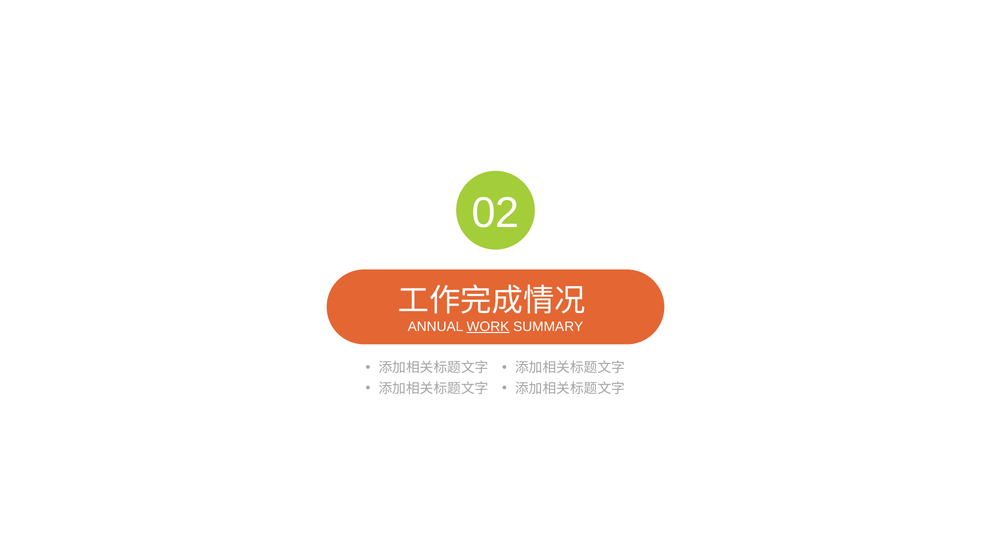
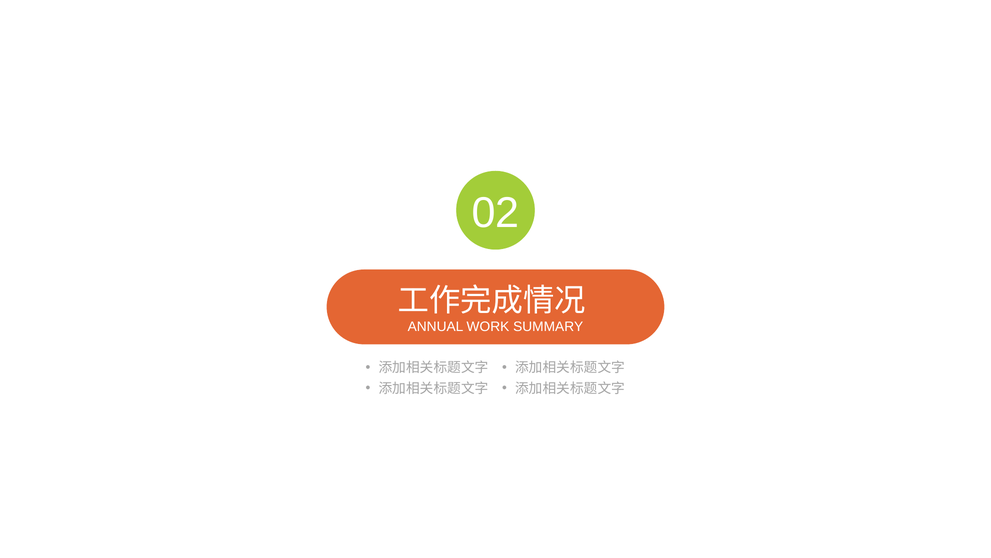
WORK underline: present -> none
